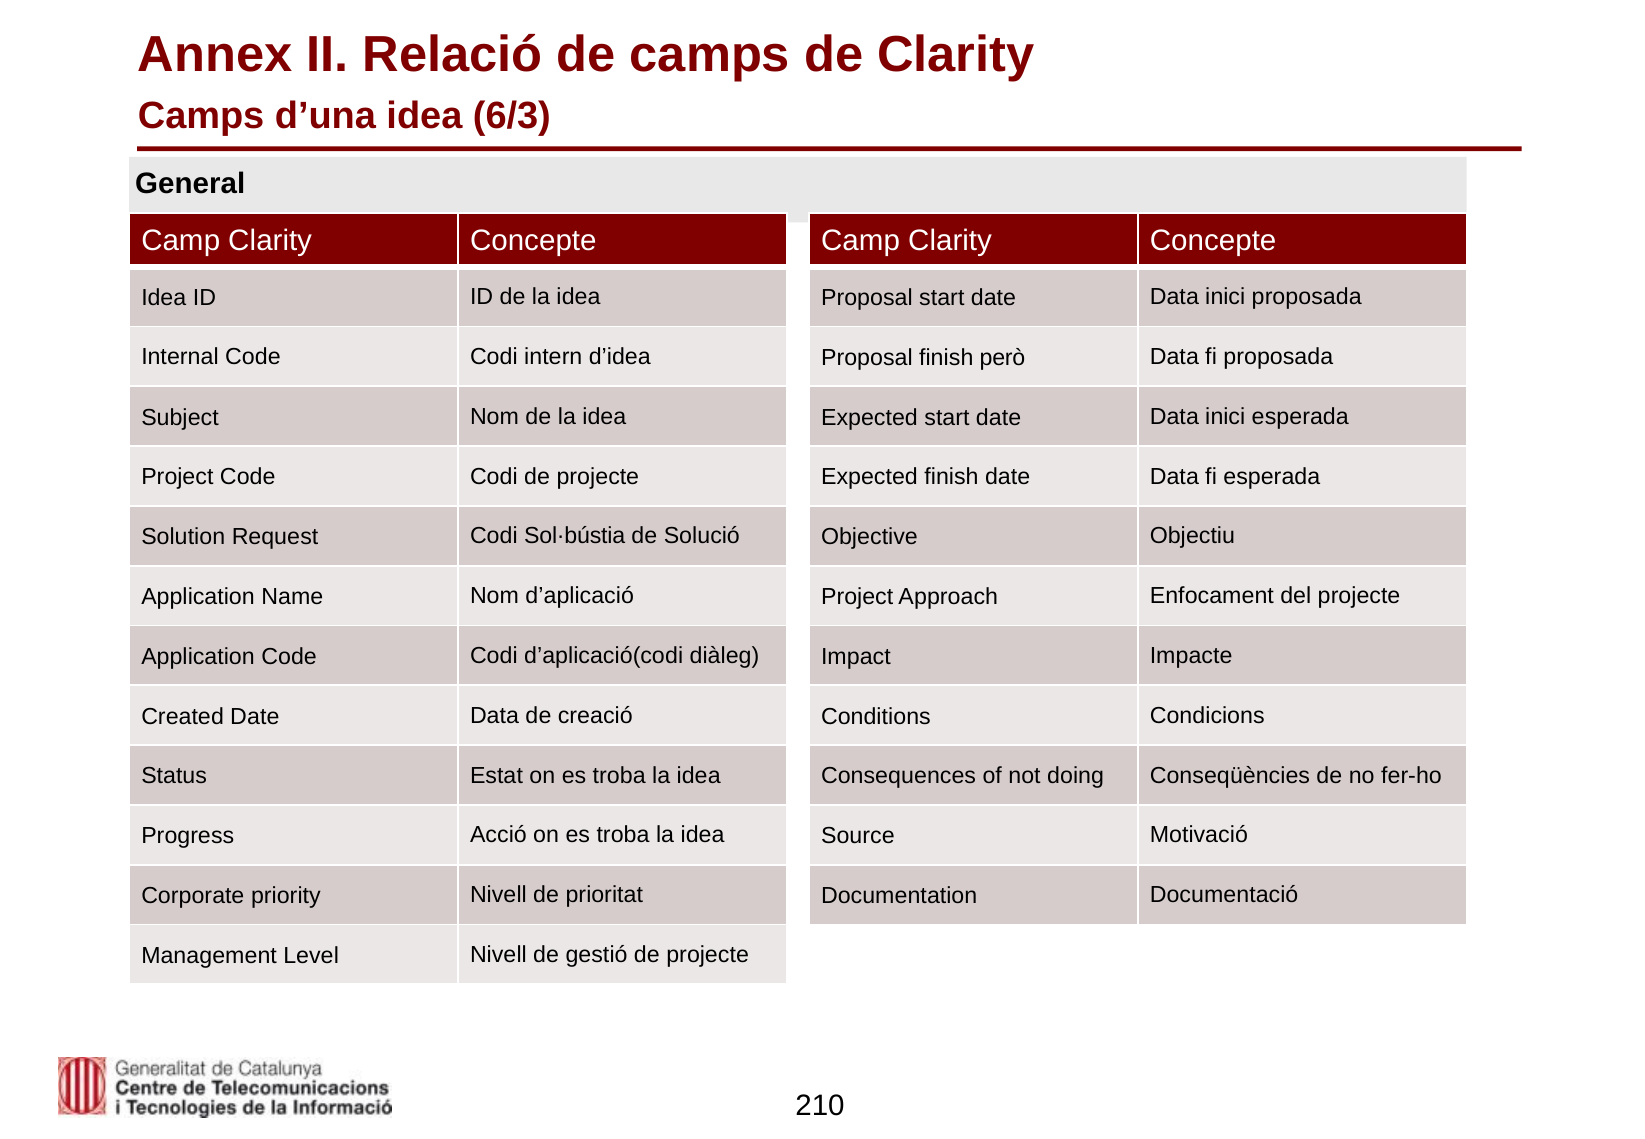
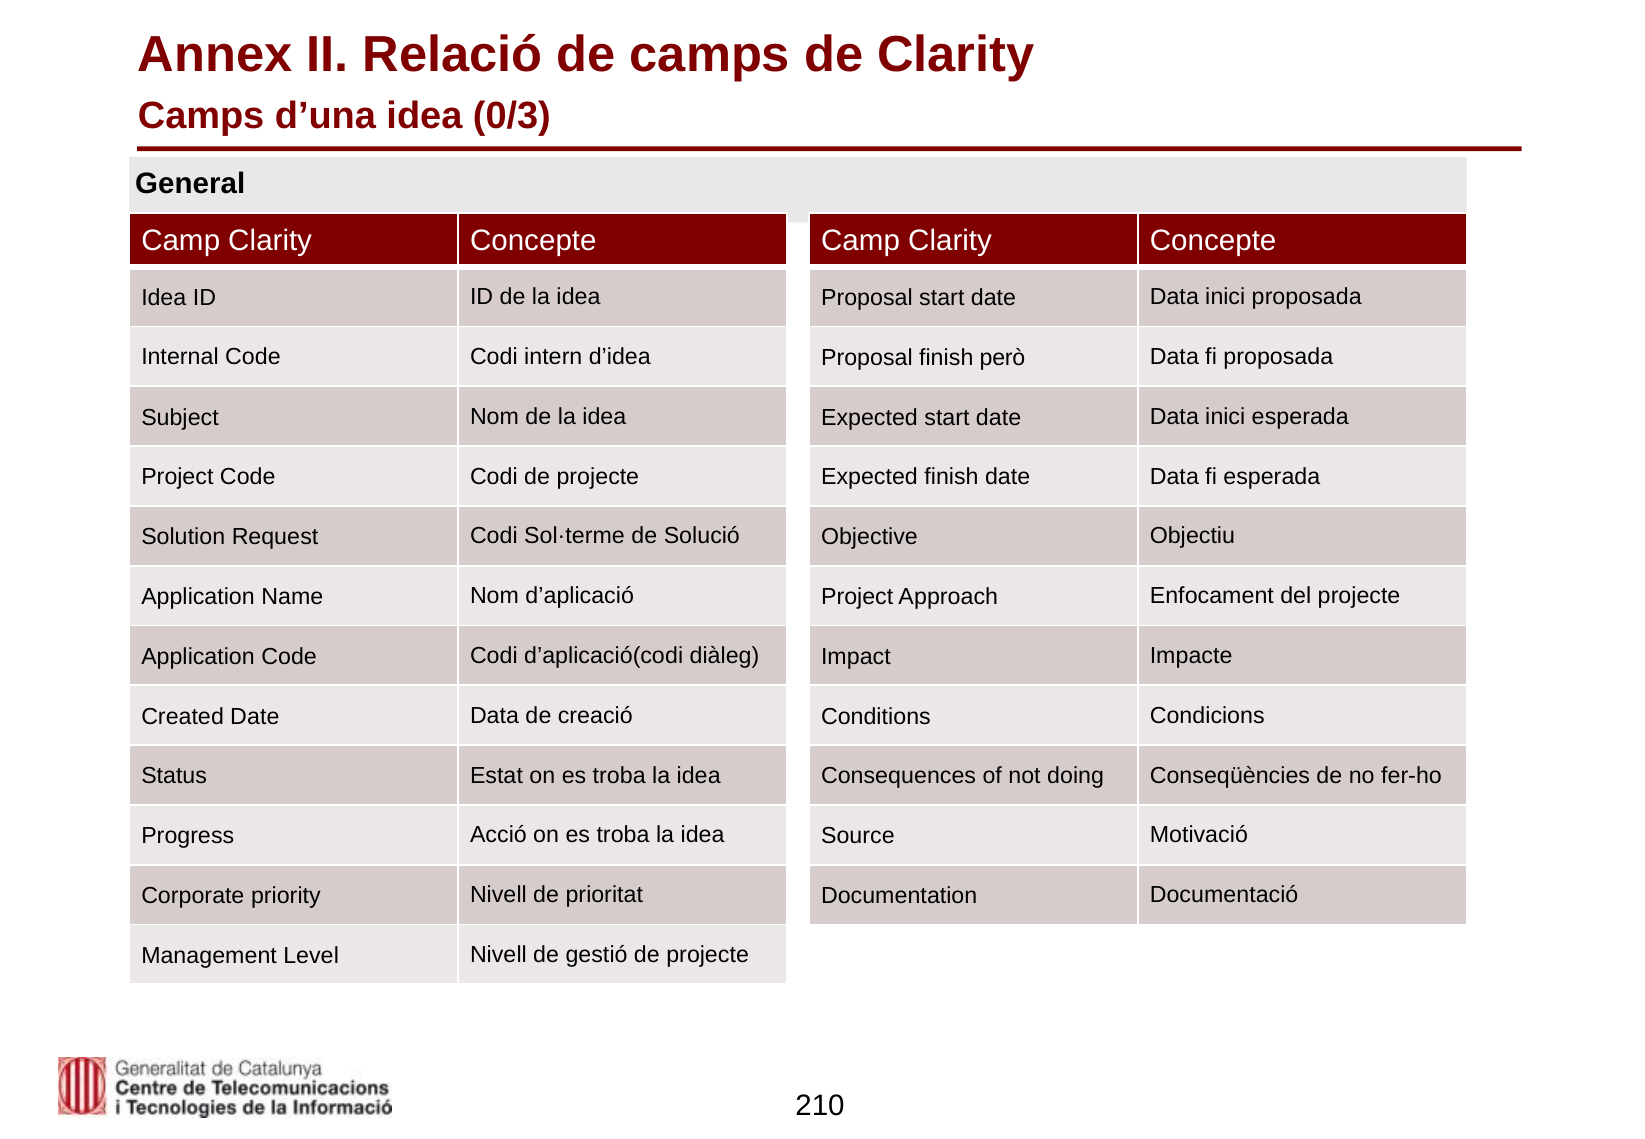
6/3: 6/3 -> 0/3
Sol·bústia: Sol·bústia -> Sol·terme
